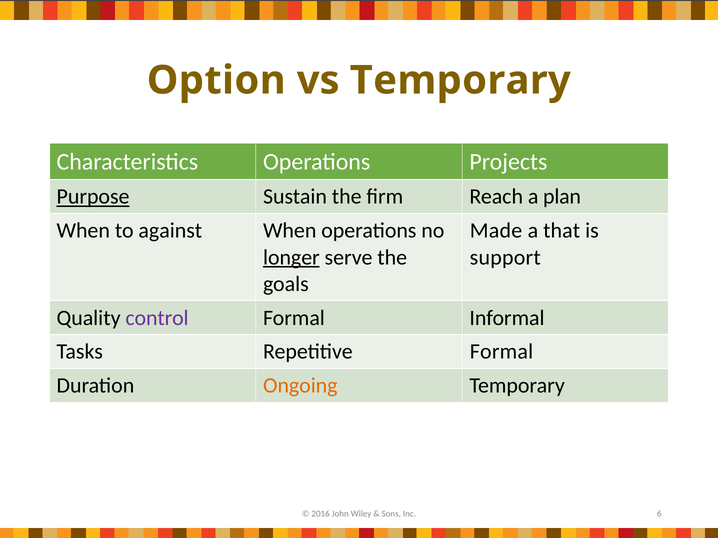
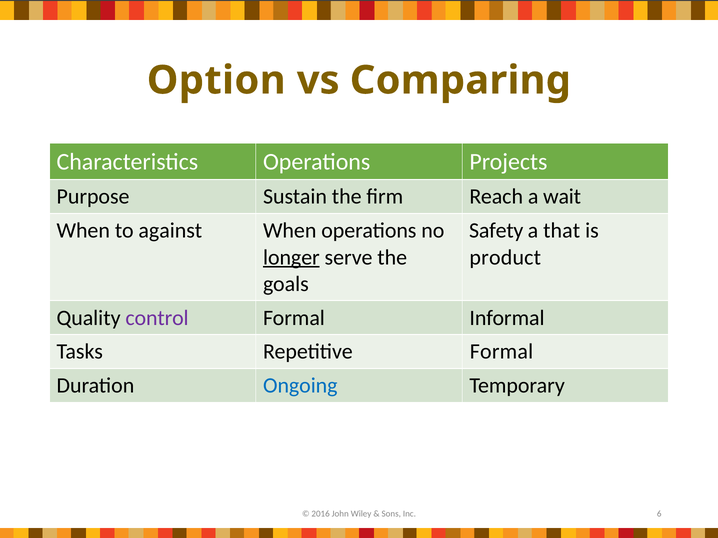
vs Temporary: Temporary -> Comparing
Purpose underline: present -> none
plan: plan -> wait
Made: Made -> Safety
support: support -> product
Ongoing colour: orange -> blue
